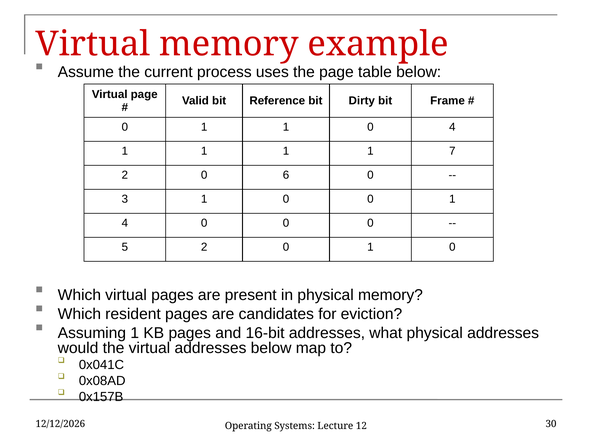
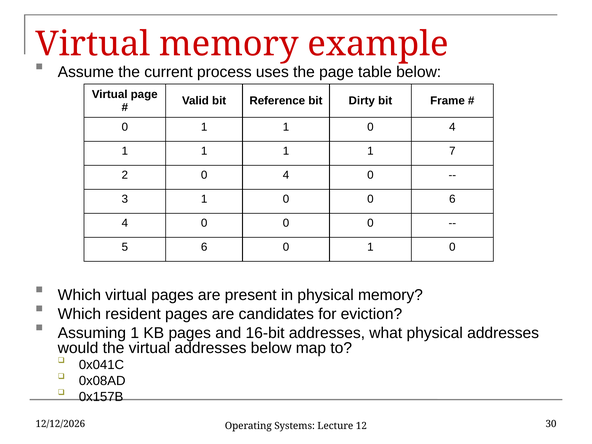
2 0 6: 6 -> 4
0 0 1: 1 -> 6
5 2: 2 -> 6
